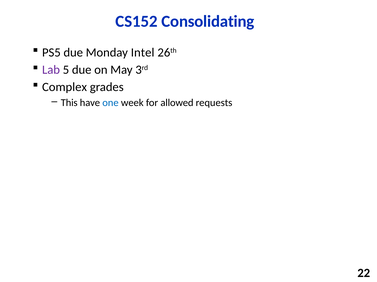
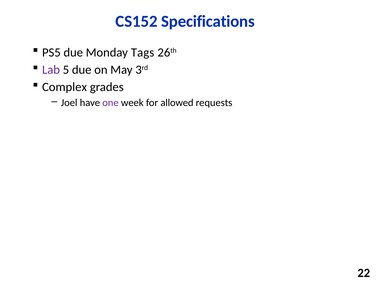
Consolidating: Consolidating -> Specifications
Intel: Intel -> Tags
This: This -> Joel
one colour: blue -> purple
